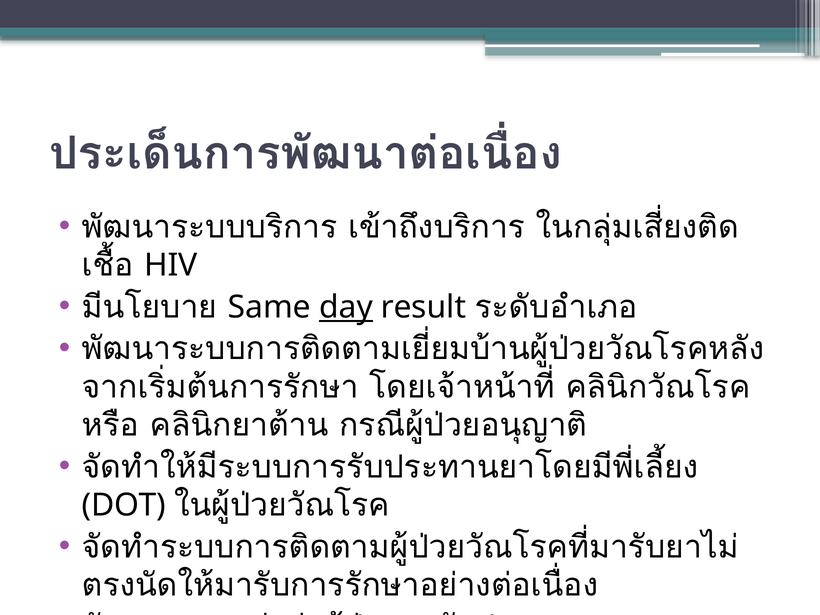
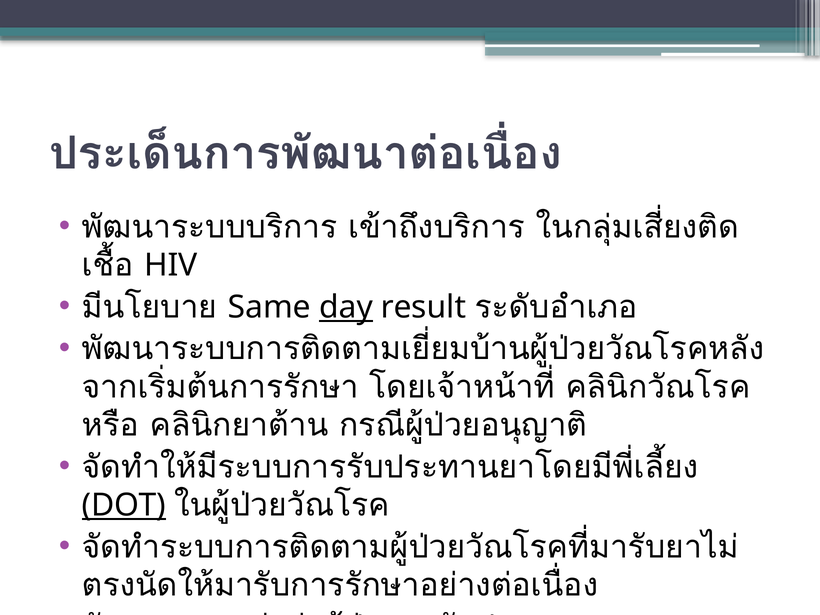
DOT underline: none -> present
